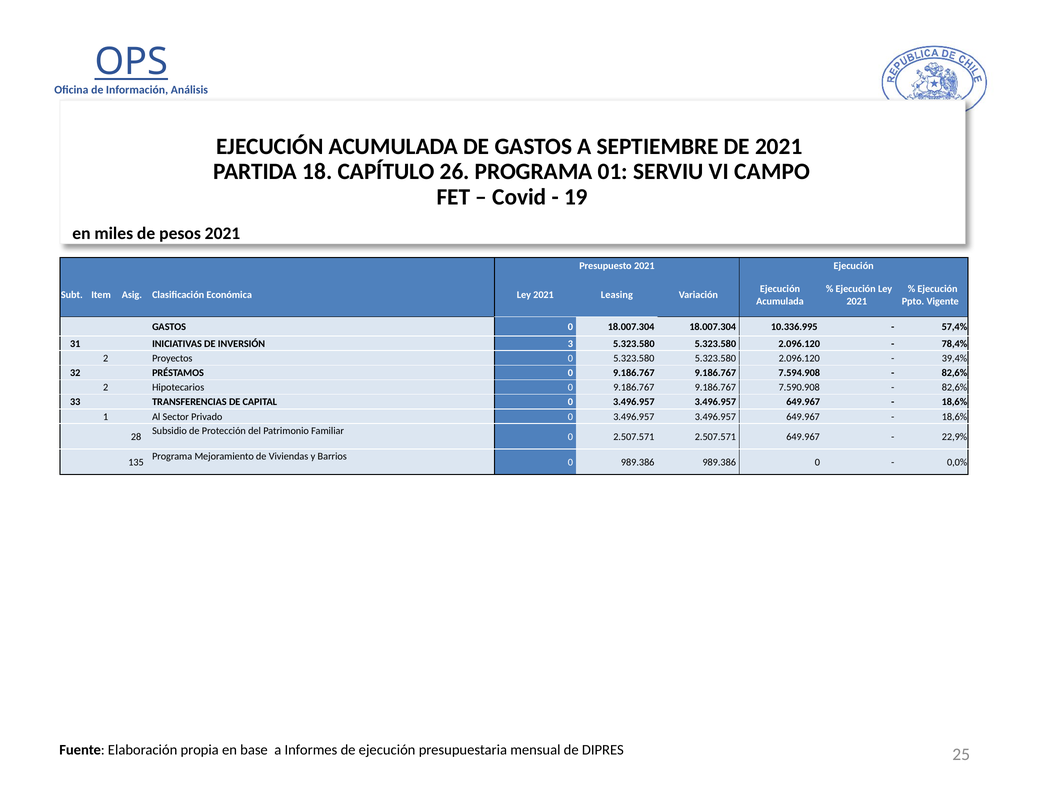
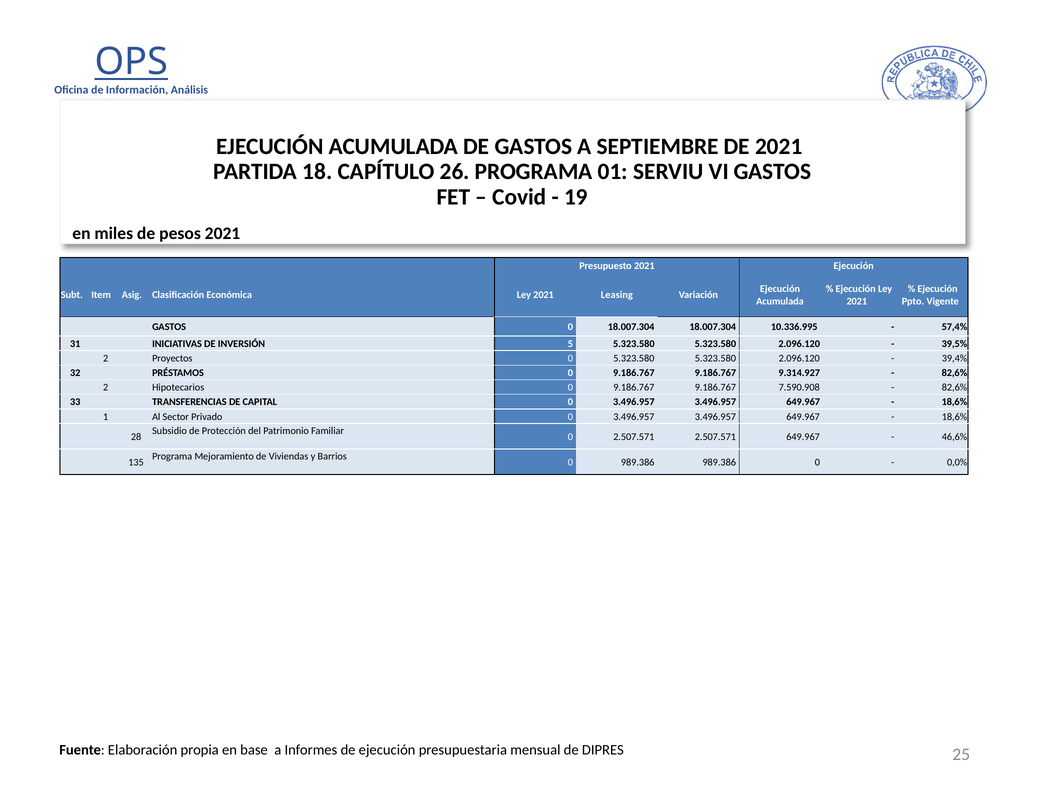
VI CAMPO: CAMPO -> GASTOS
3: 3 -> 5
78,4%: 78,4% -> 39,5%
7.594.908: 7.594.908 -> 9.314.927
22,9%: 22,9% -> 46,6%
